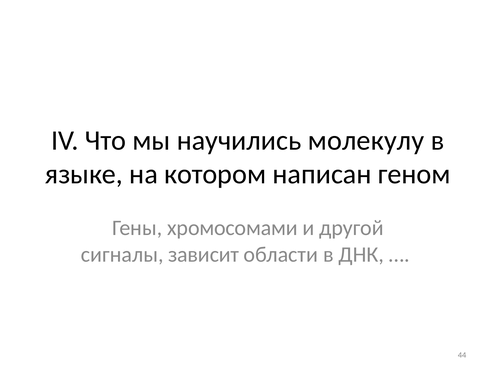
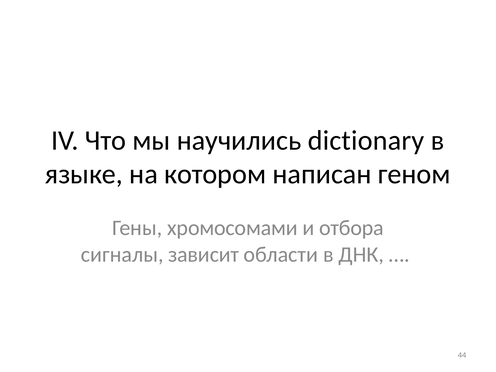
молекулу: молекулу -> dictionary
другой: другой -> отбора
